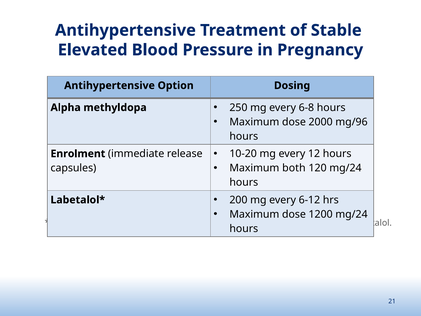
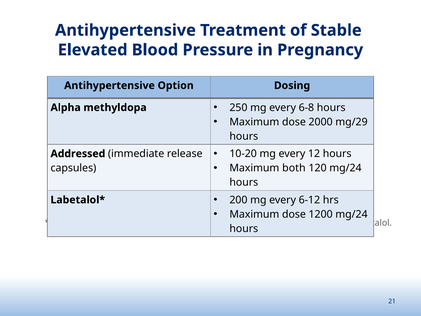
mg/96: mg/96 -> mg/29
Enrolment: Enrolment -> Addressed
